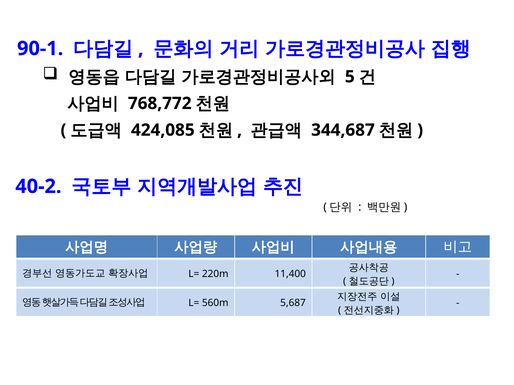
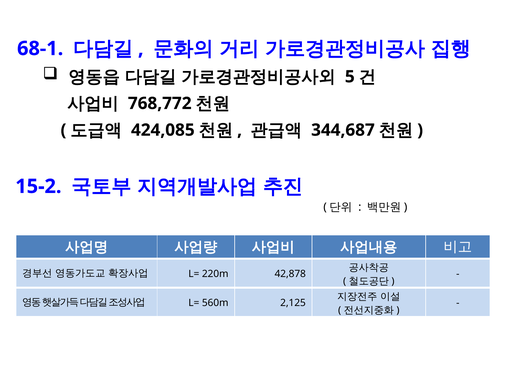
90-1: 90-1 -> 68-1
40-2: 40-2 -> 15-2
11,400: 11,400 -> 42,878
5,687: 5,687 -> 2,125
